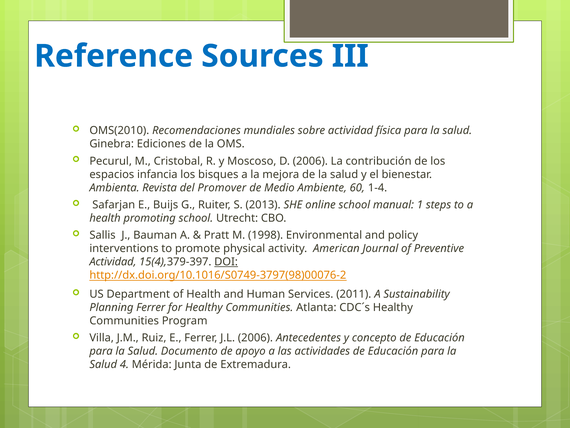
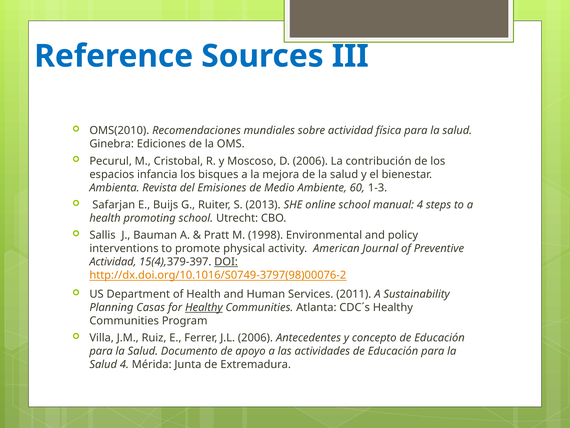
Promover: Promover -> Emisiones
1-4: 1-4 -> 1-3
manual 1: 1 -> 4
Planning Ferrer: Ferrer -> Casas
Healthy at (204, 307) underline: none -> present
